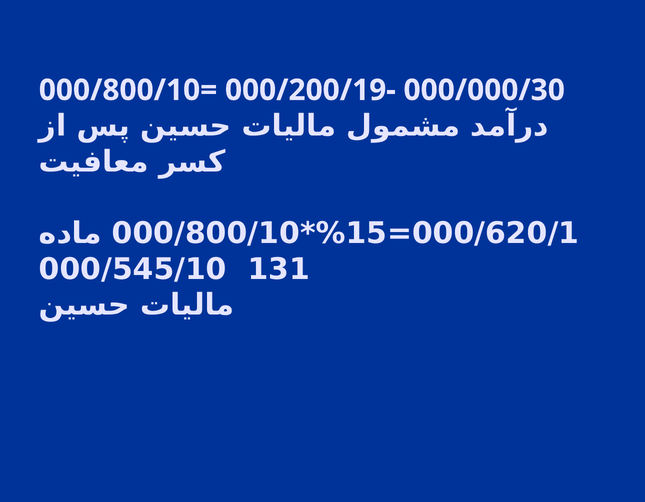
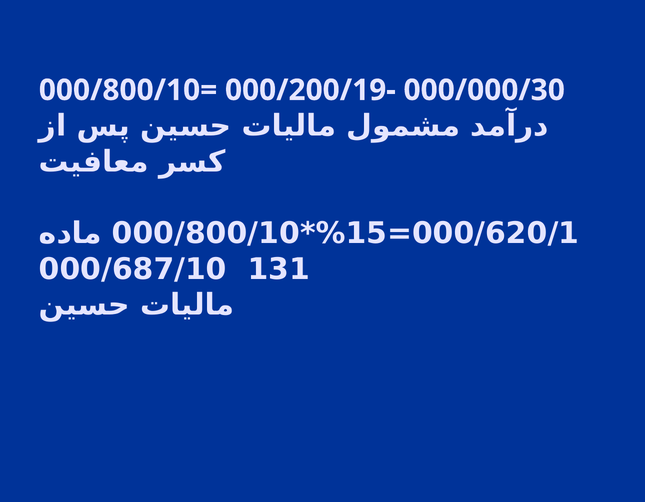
000/545/10: 000/545/10 -> 000/687/10
